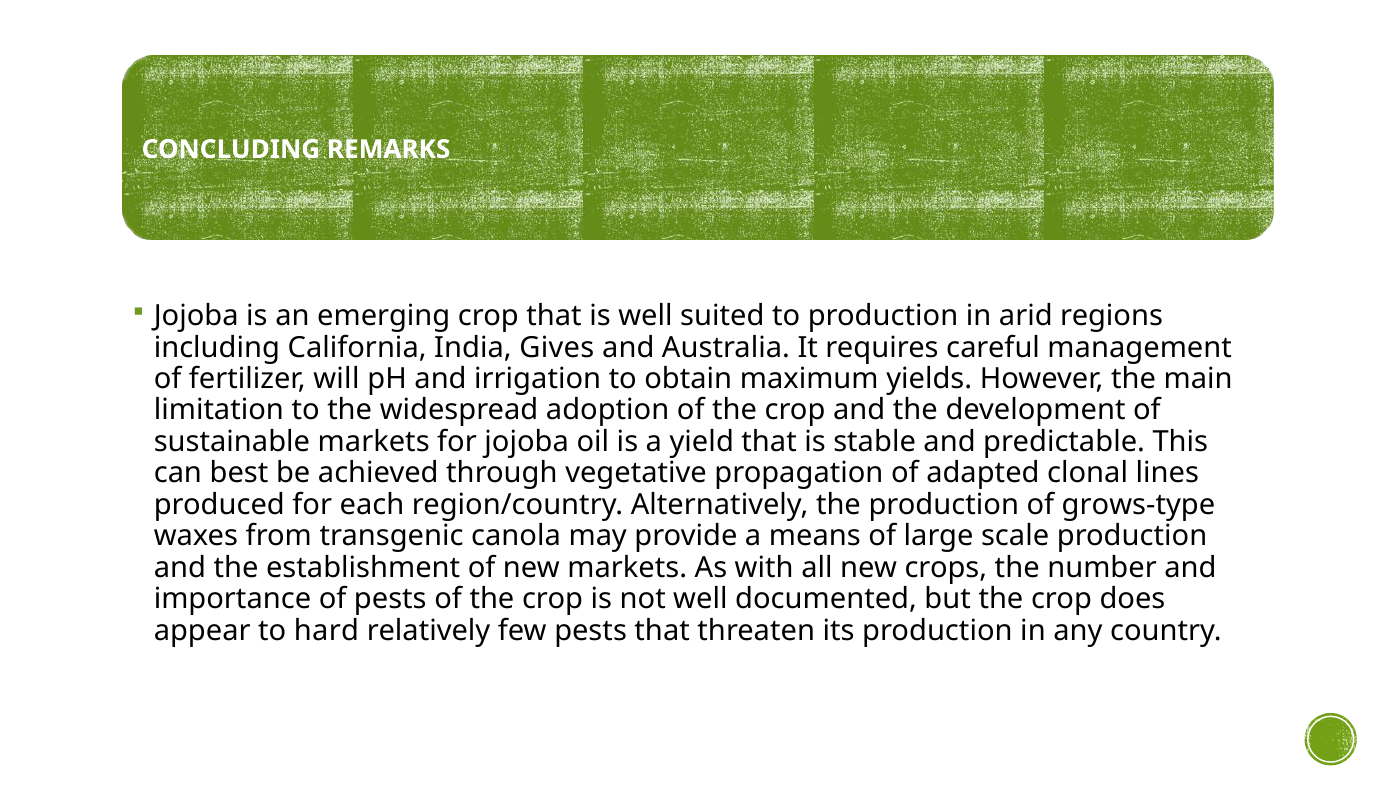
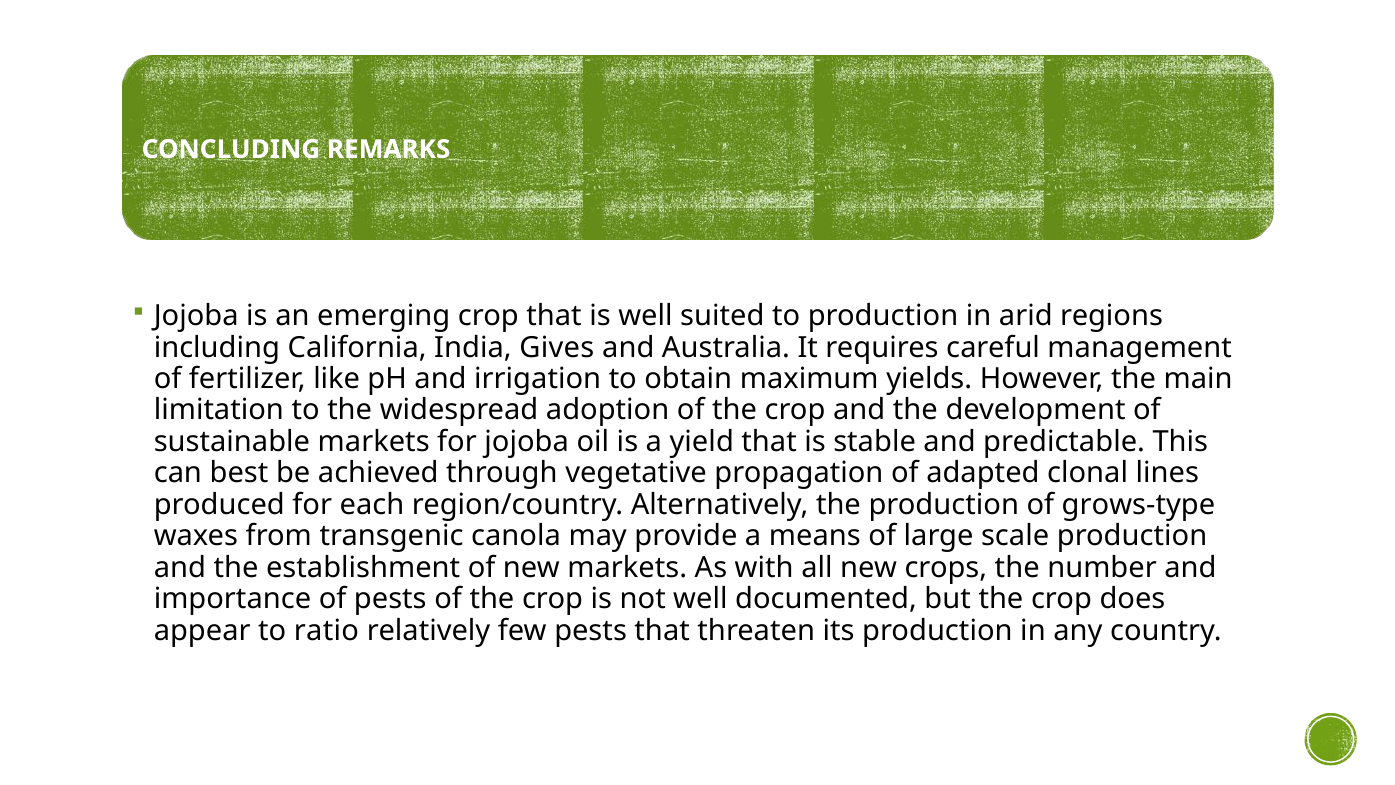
will: will -> like
hard: hard -> ratio
